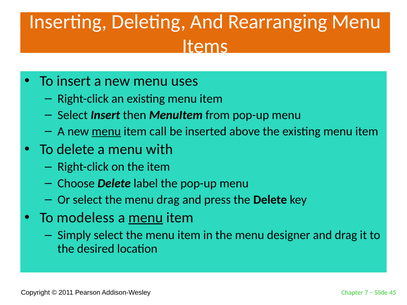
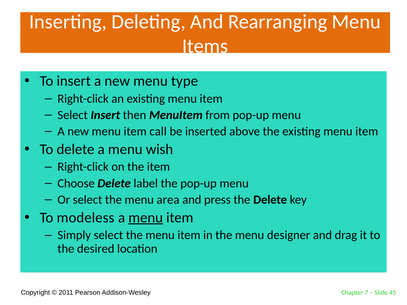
uses: uses -> type
menu at (106, 131) underline: present -> none
with: with -> wish
menu drag: drag -> area
